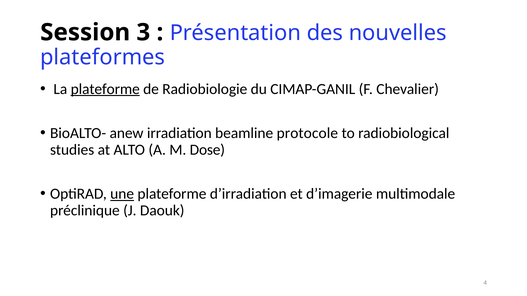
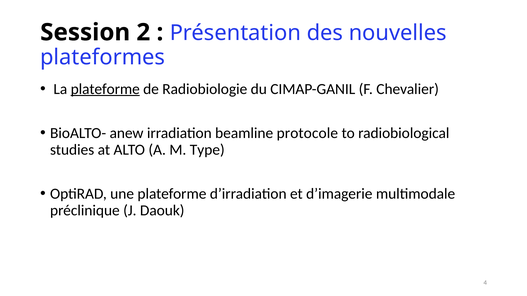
3: 3 -> 2
Dose: Dose -> Type
une underline: present -> none
